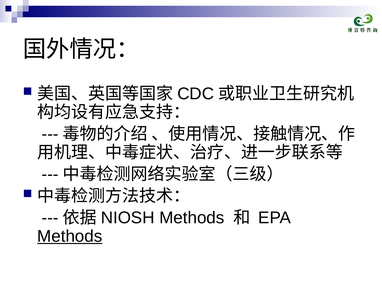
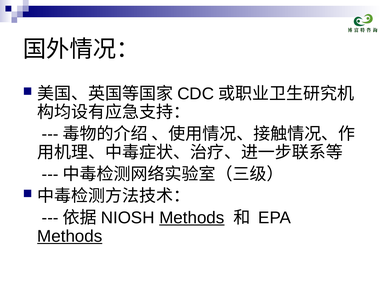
Methods at (192, 217) underline: none -> present
